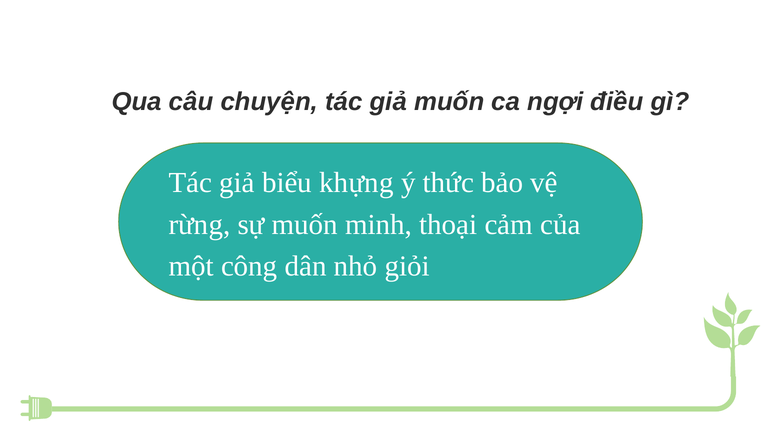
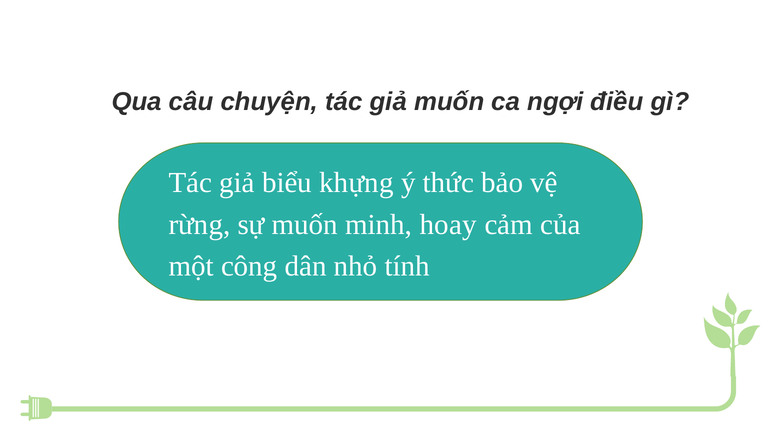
thoại: thoại -> hoay
giỏi: giỏi -> tính
